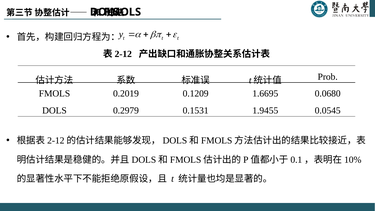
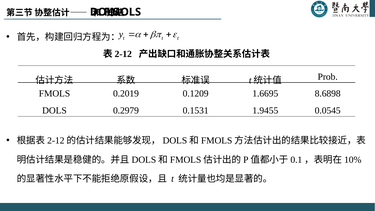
0.0680: 0.0680 -> 8.6898
